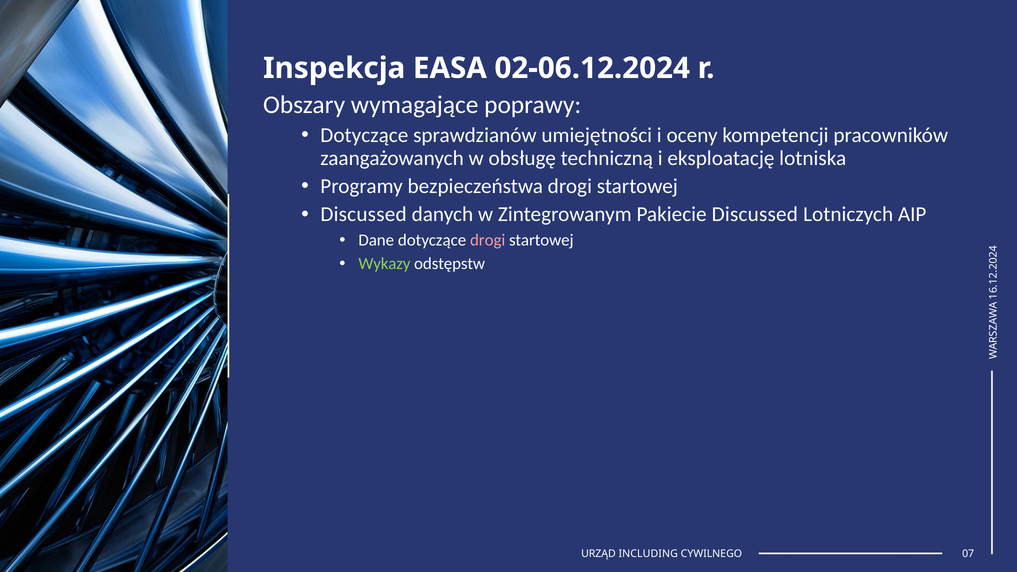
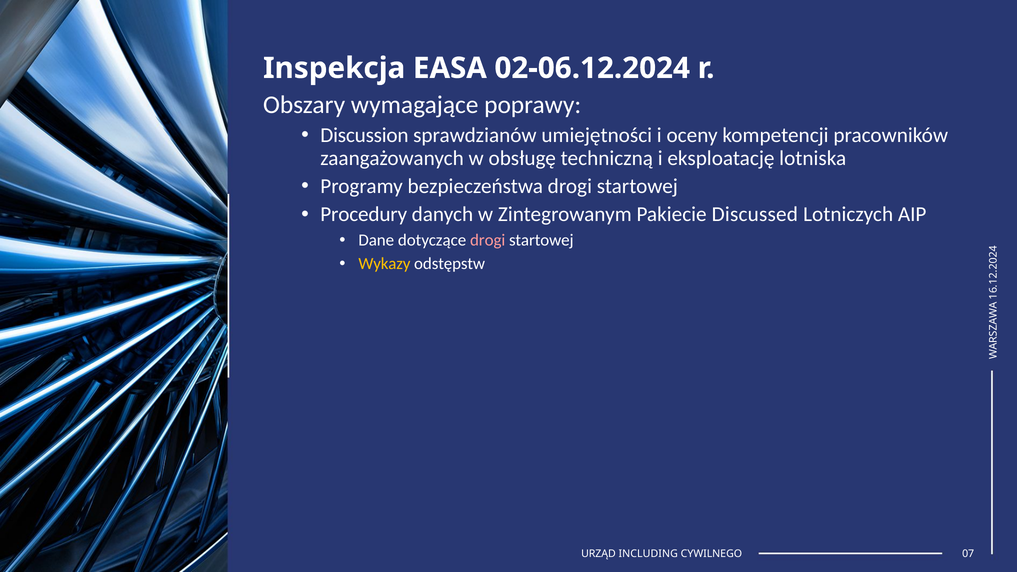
Dotyczące at (364, 135): Dotyczące -> Discussion
Discussed at (364, 214): Discussed -> Procedury
Wykazy colour: light green -> yellow
